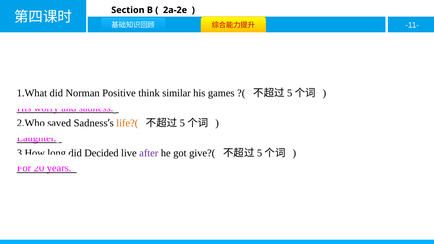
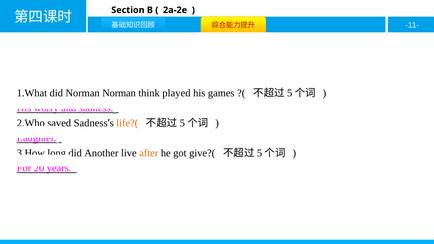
Positive at (119, 93): Positive -> Norman
similar: similar -> played
Decided: Decided -> Another
after colour: purple -> orange
